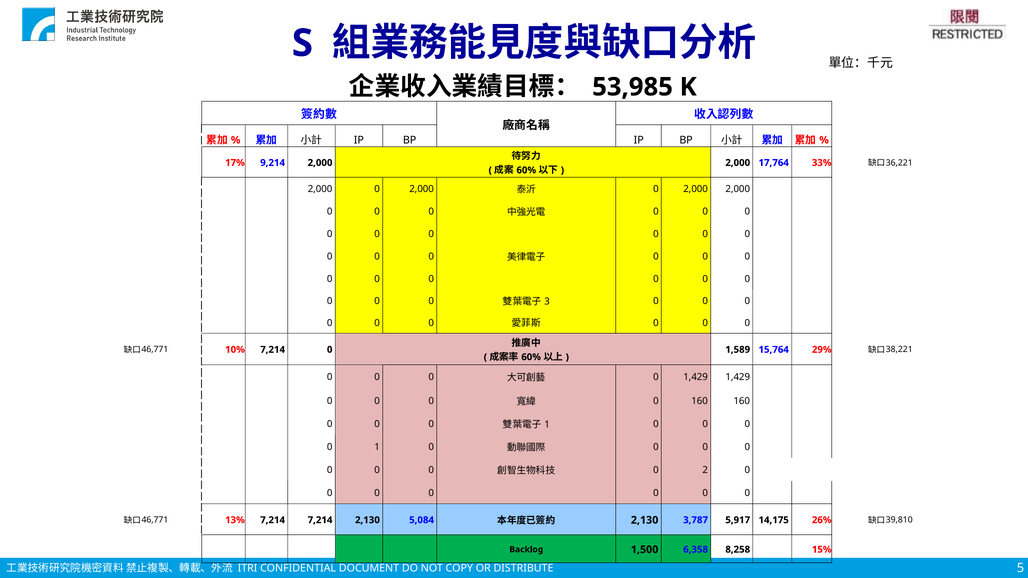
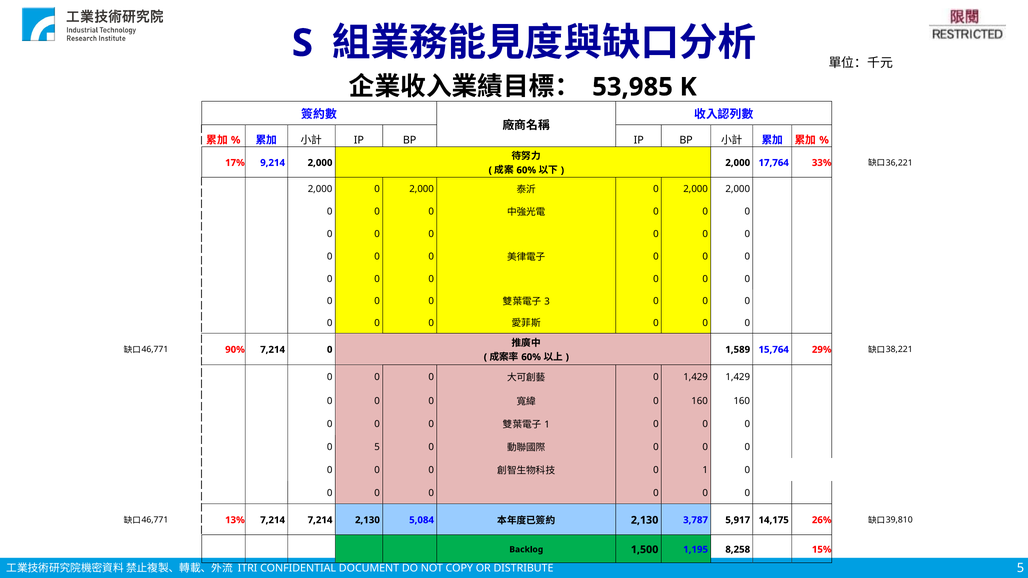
10%: 10% -> 90%
0 1: 1 -> 5
0 2: 2 -> 1
6,358: 6,358 -> 1,195
